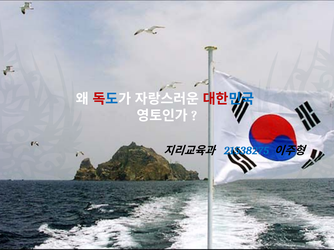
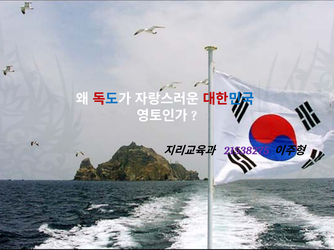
21538275 colour: blue -> purple
